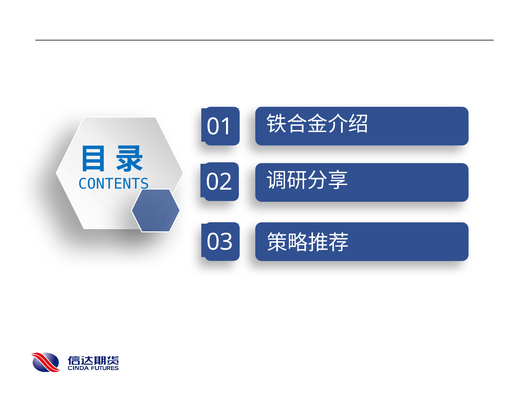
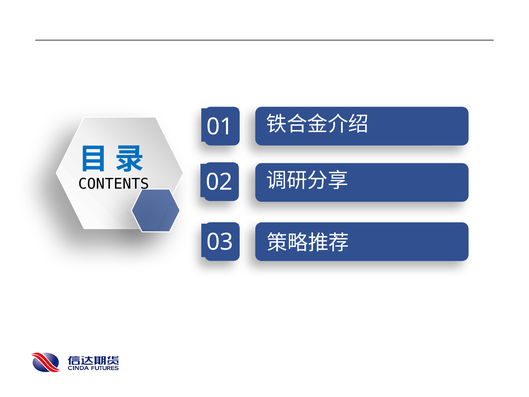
CONTENTS colour: blue -> black
